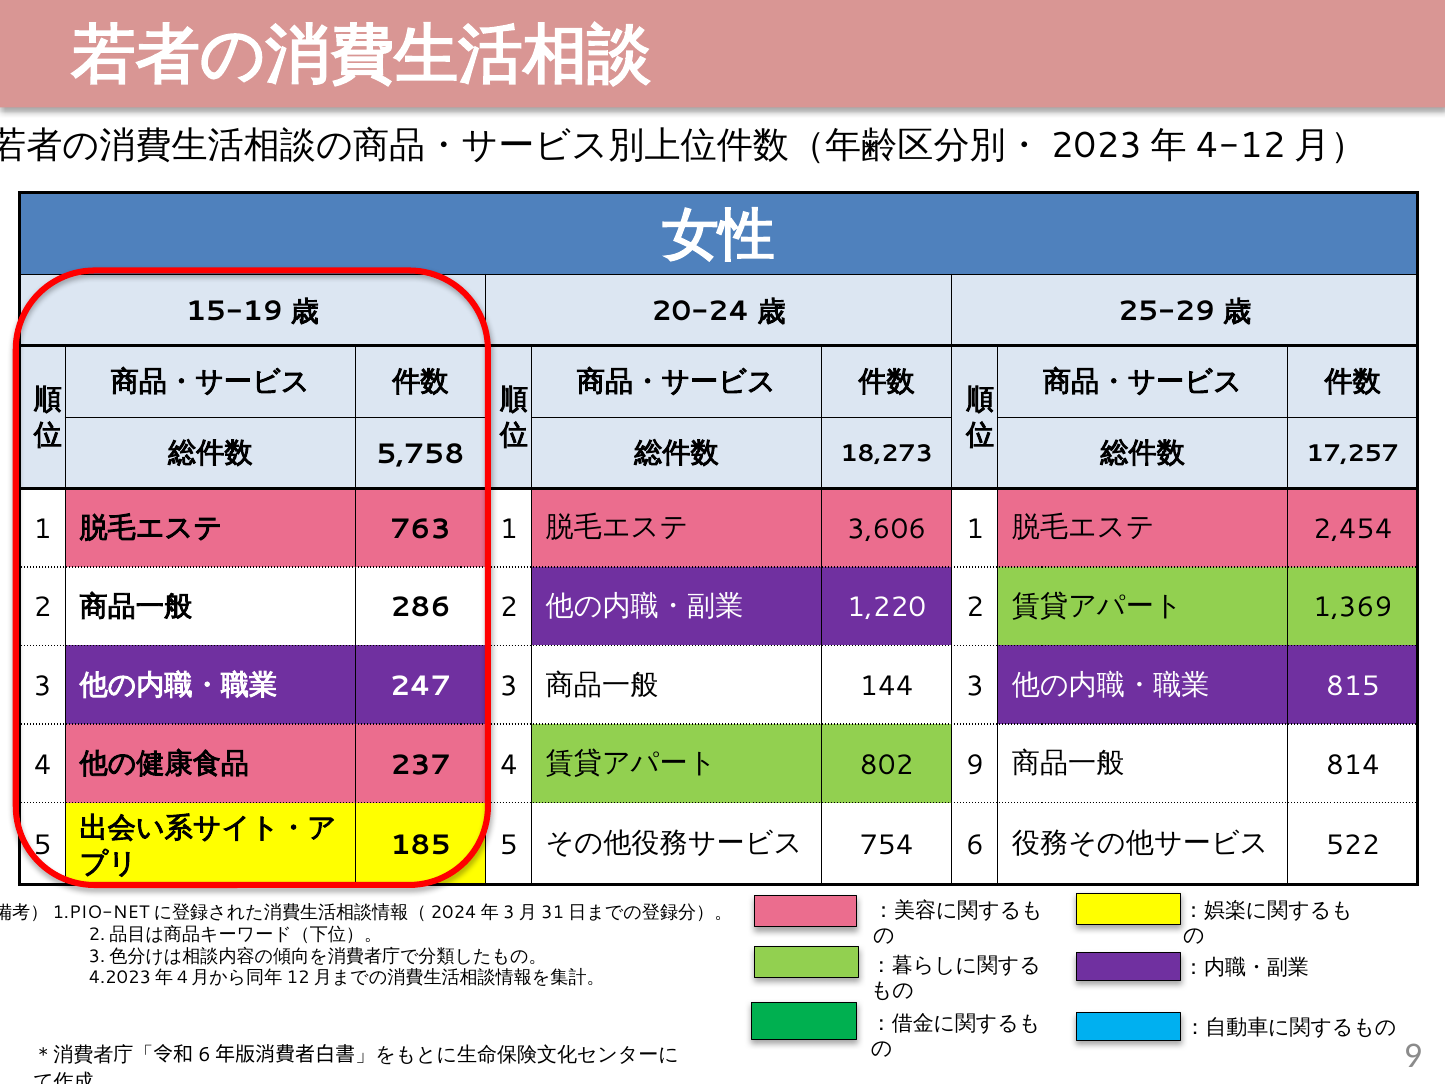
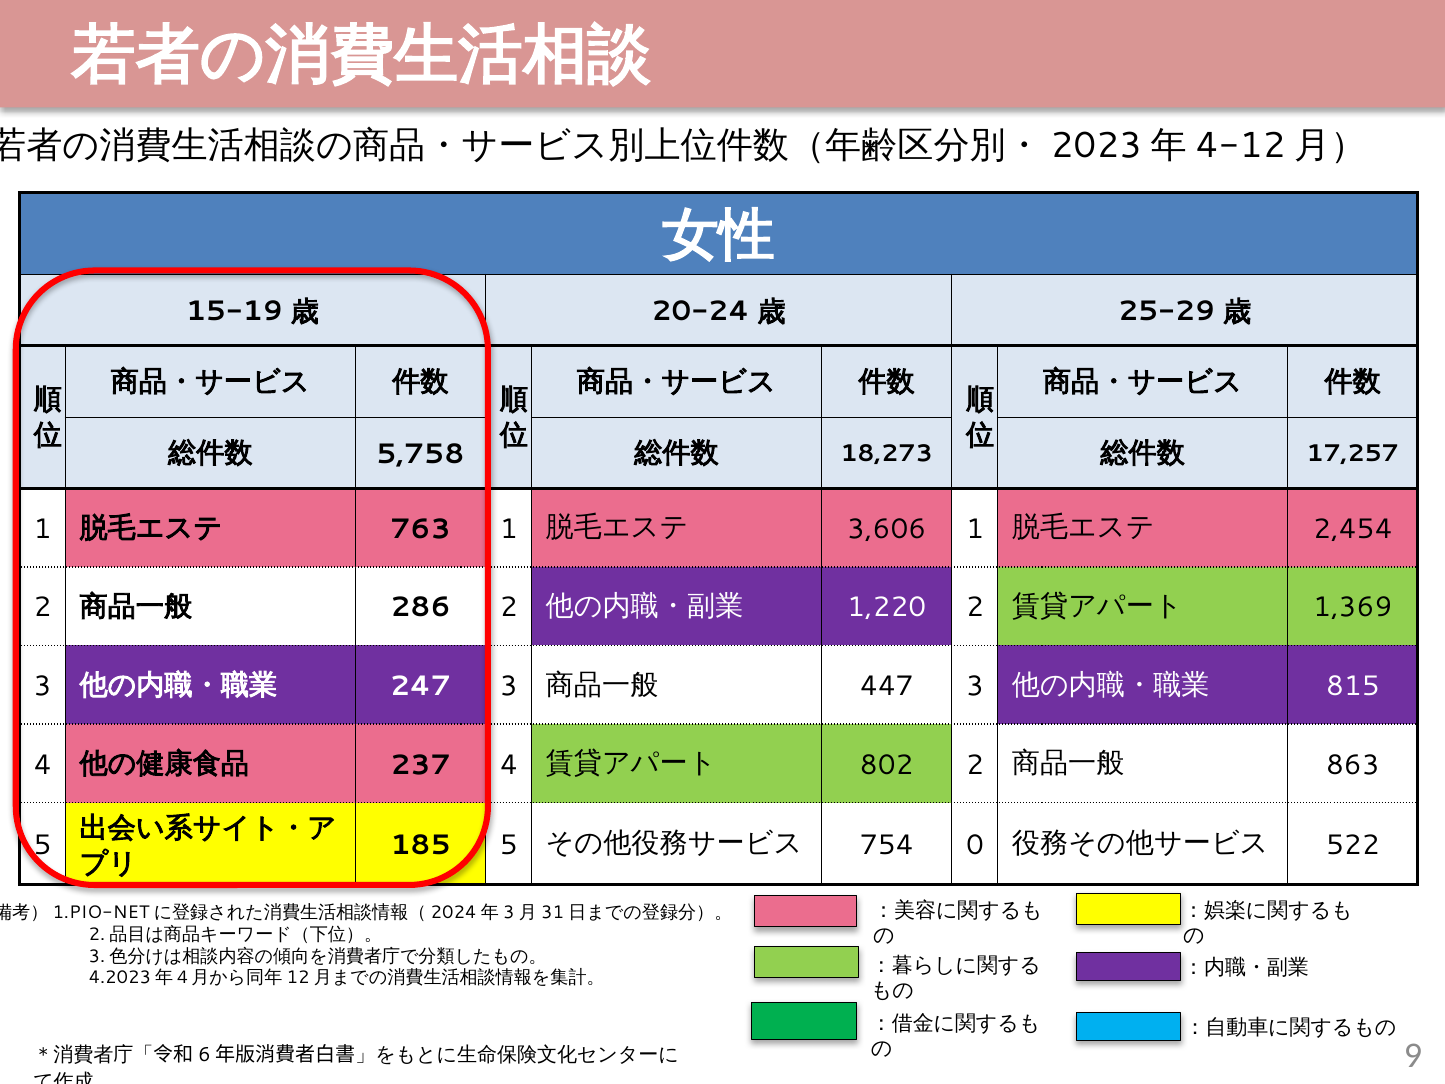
144: 144 -> 447
802 9: 9 -> 2
814: 814 -> 863
6: 6 -> 0
